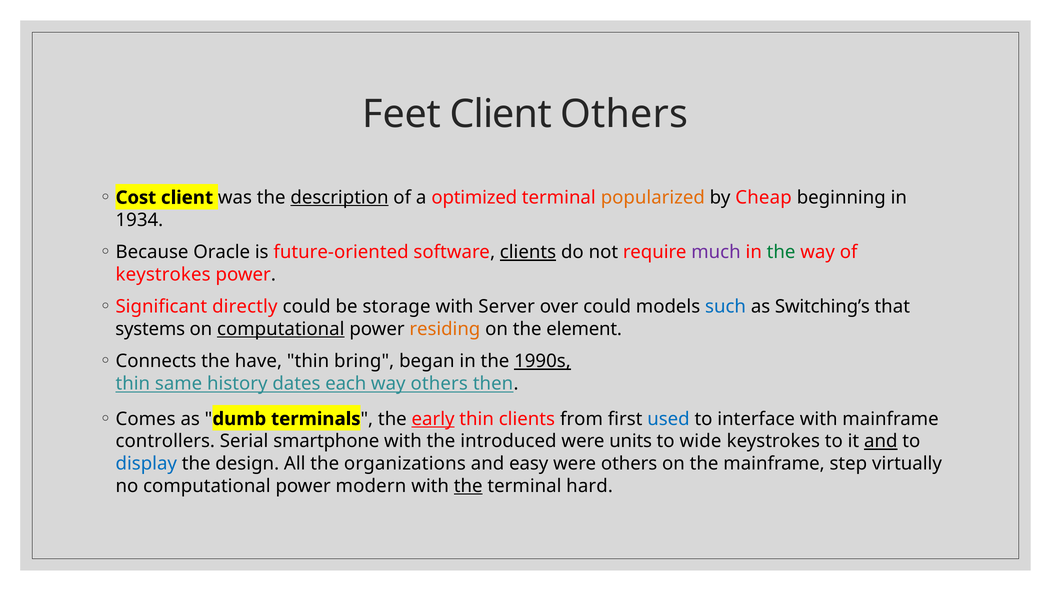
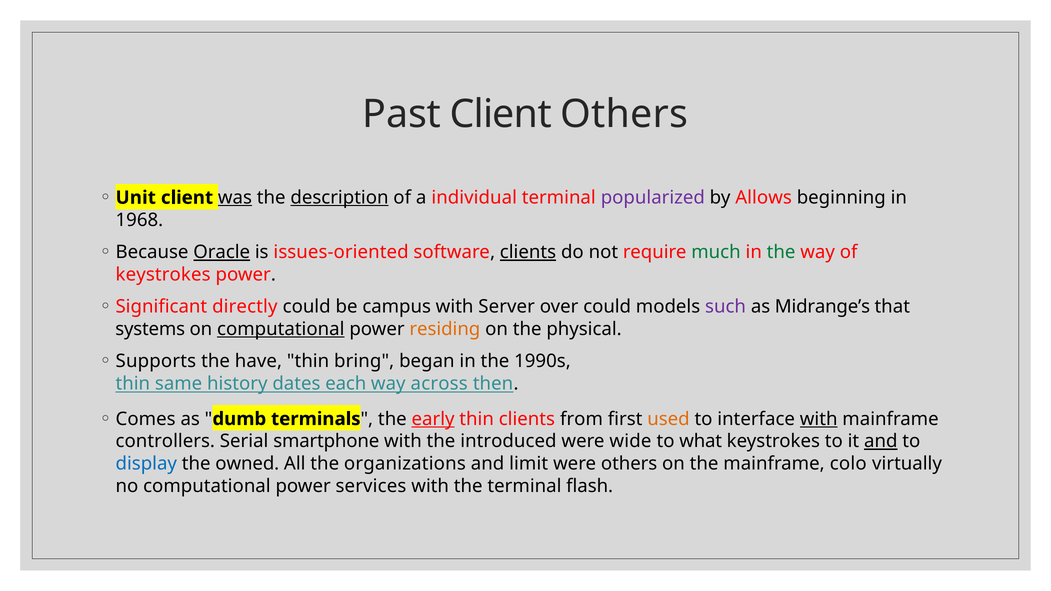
Feet: Feet -> Past
Cost: Cost -> Unit
was underline: none -> present
optimized: optimized -> individual
popularized colour: orange -> purple
Cheap: Cheap -> Allows
1934: 1934 -> 1968
Oracle underline: none -> present
future-oriented: future-oriented -> issues-oriented
much colour: purple -> green
storage: storage -> campus
such colour: blue -> purple
Switching’s: Switching’s -> Midrange’s
element: element -> physical
Connects: Connects -> Supports
1990s underline: present -> none
way others: others -> across
used colour: blue -> orange
with at (819, 419) underline: none -> present
units: units -> wide
wide: wide -> what
design: design -> owned
easy: easy -> limit
step: step -> colo
modern: modern -> services
the at (468, 486) underline: present -> none
hard: hard -> flash
